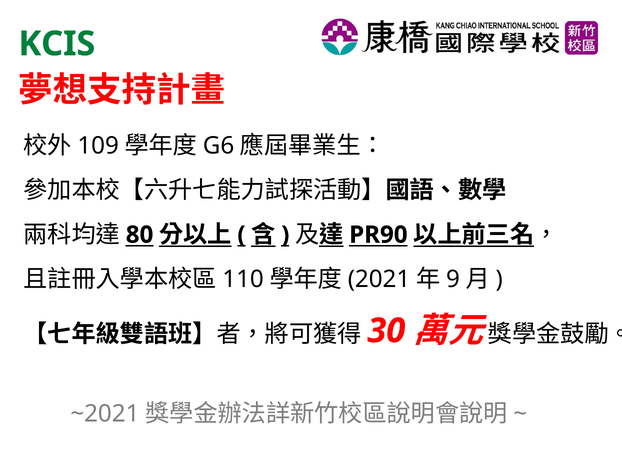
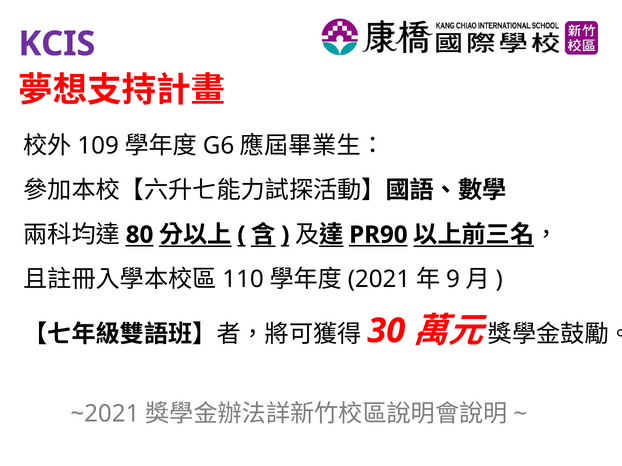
KCIS colour: green -> purple
